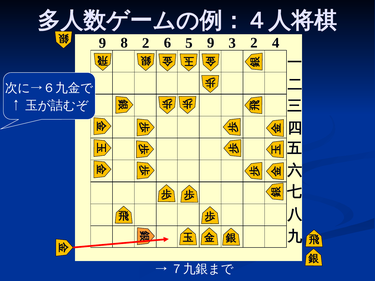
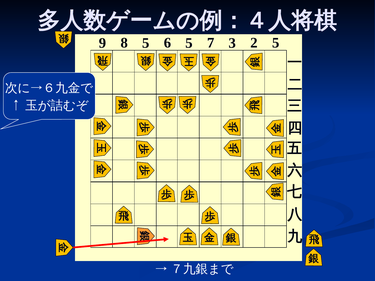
8 2: 2 -> 5
5 9: 9 -> 7
2 4: 4 -> 5
